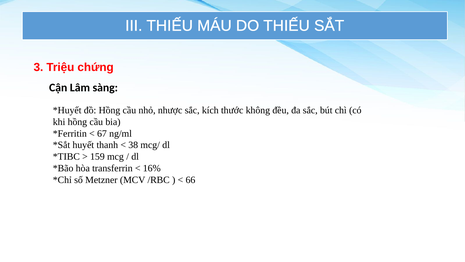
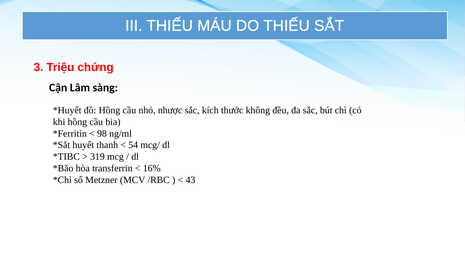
67: 67 -> 98
38: 38 -> 54
159: 159 -> 319
66: 66 -> 43
